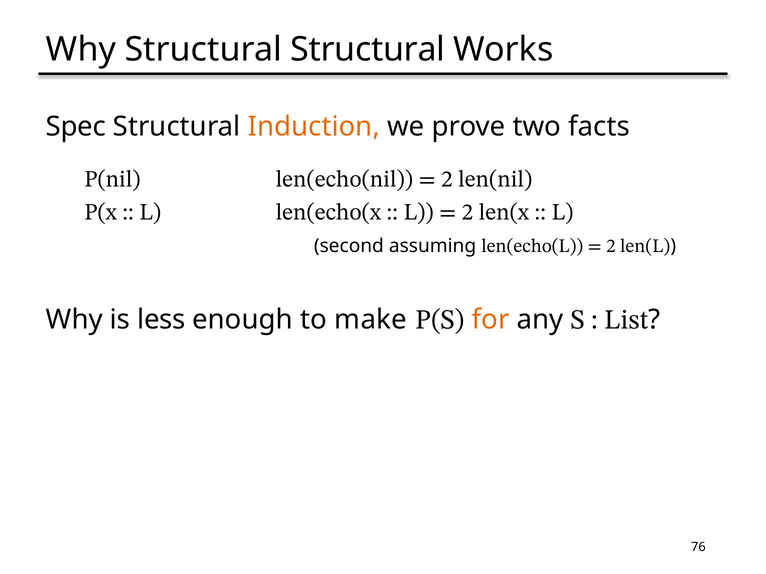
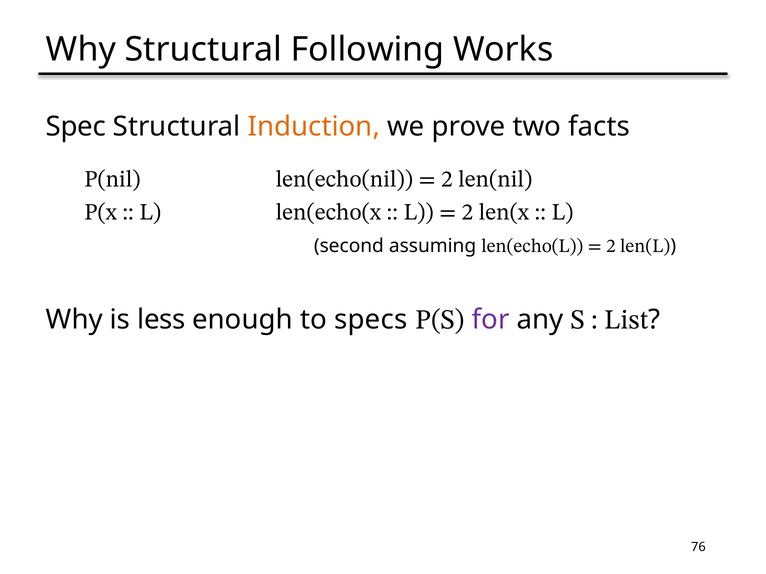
Structural Structural: Structural -> Following
make: make -> specs
for colour: orange -> purple
